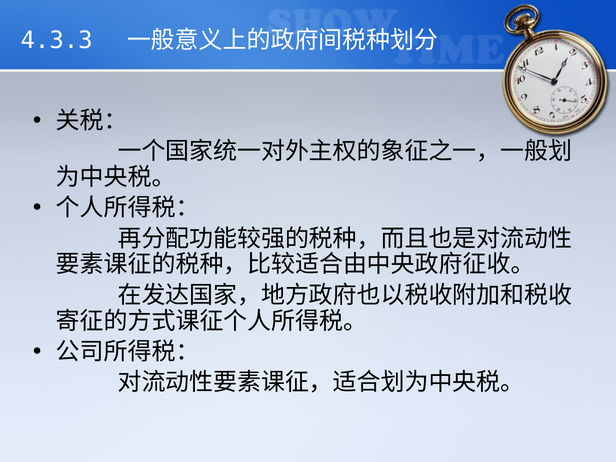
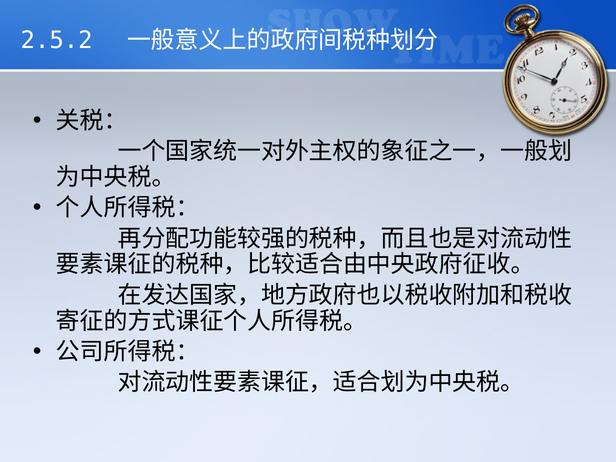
4.3.3: 4.3.3 -> 2.5.2
